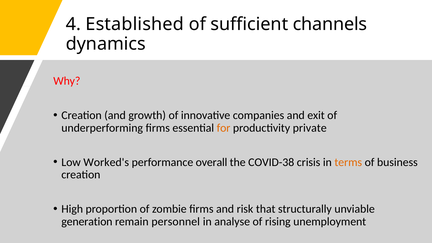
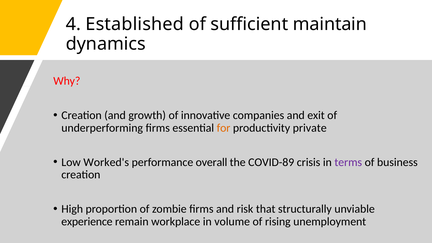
channels: channels -> maintain
COVID-38: COVID-38 -> COVID-89
terms colour: orange -> purple
generation: generation -> experience
personnel: personnel -> workplace
analyse: analyse -> volume
